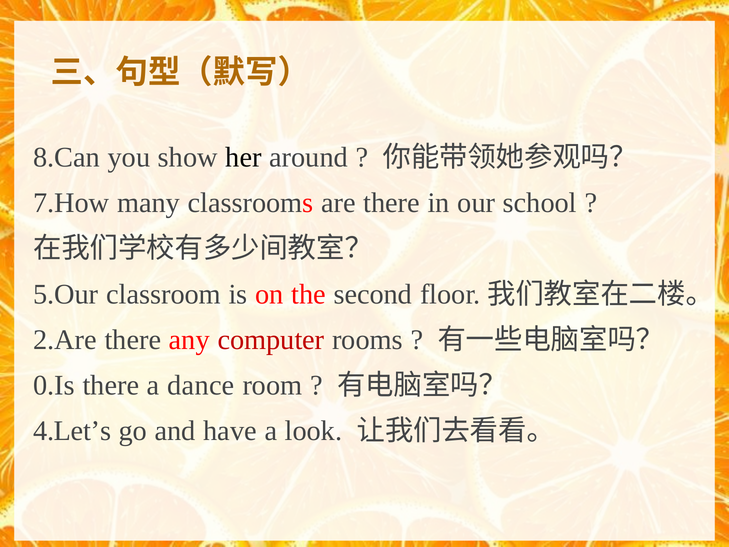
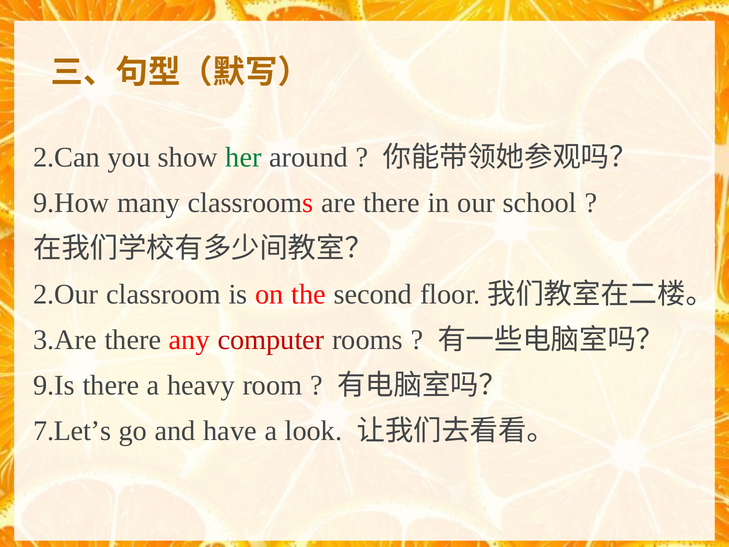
8.Can: 8.Can -> 2.Can
her colour: black -> green
7.How: 7.How -> 9.How
5.Our: 5.Our -> 2.Our
2.Are: 2.Are -> 3.Are
0.Is: 0.Is -> 9.Is
dance: dance -> heavy
4.Let’s: 4.Let’s -> 7.Let’s
